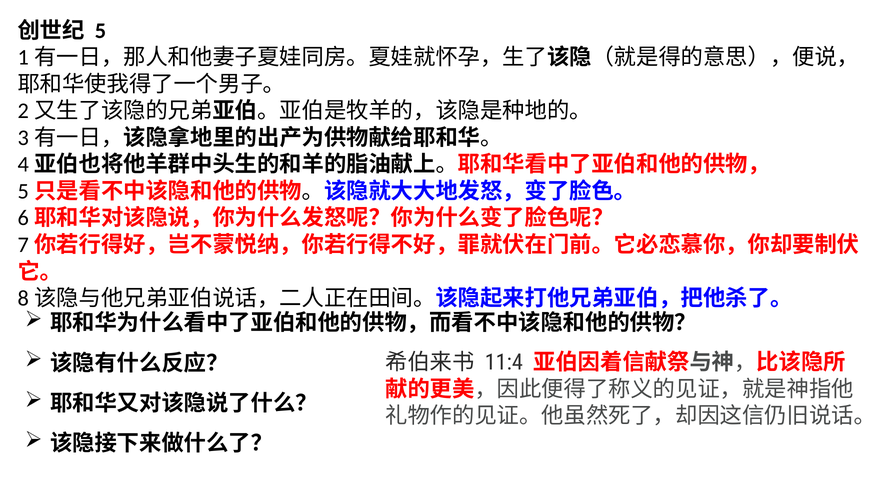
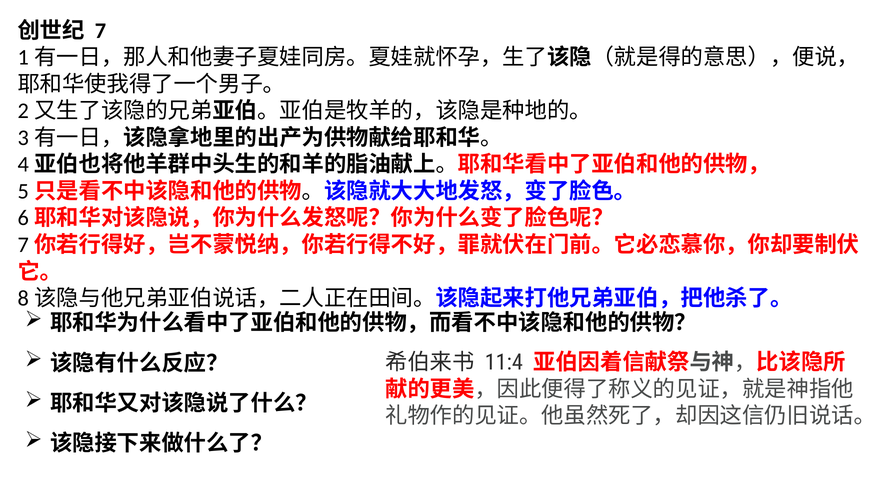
5: 5 -> 7
